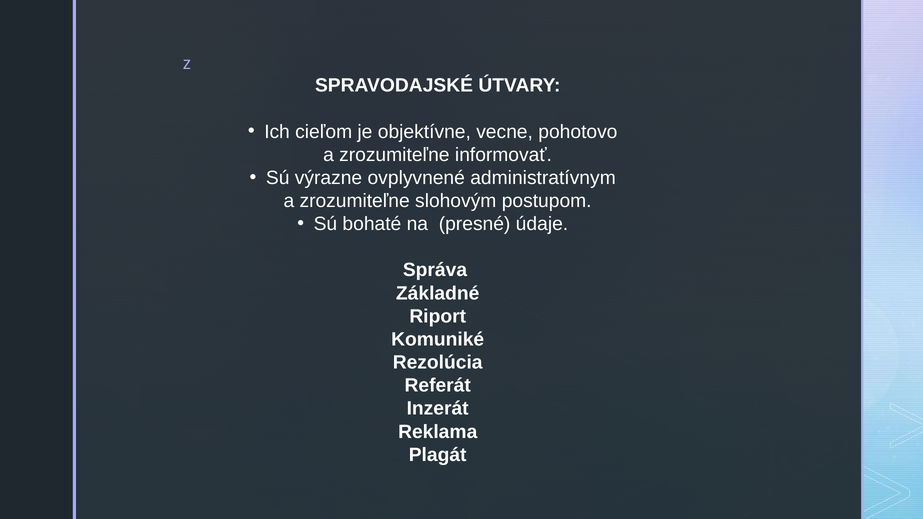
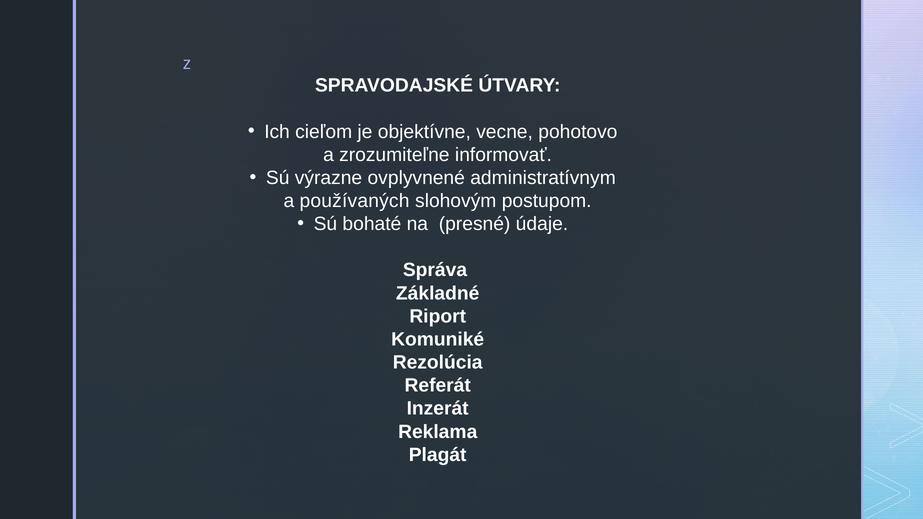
zrozumiteľne at (355, 201): zrozumiteľne -> používaných
